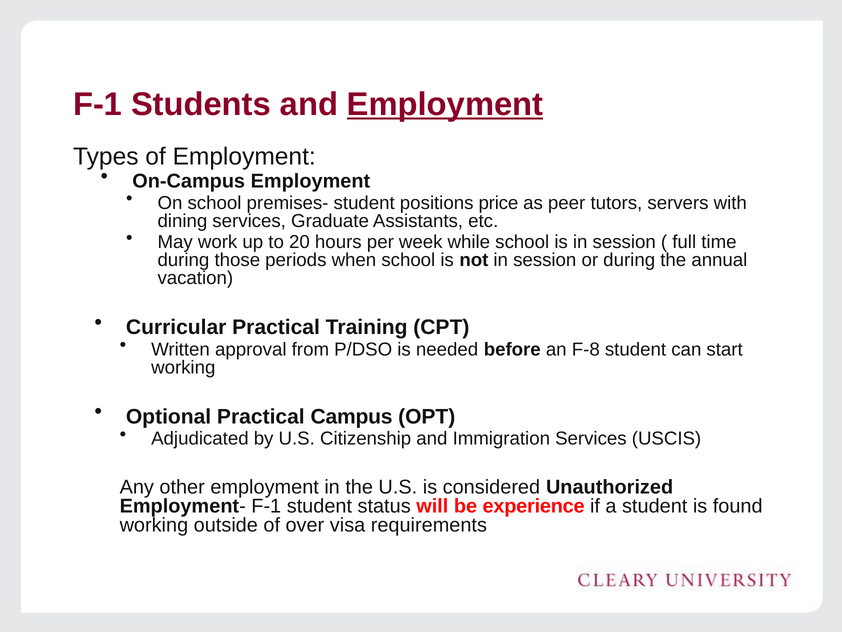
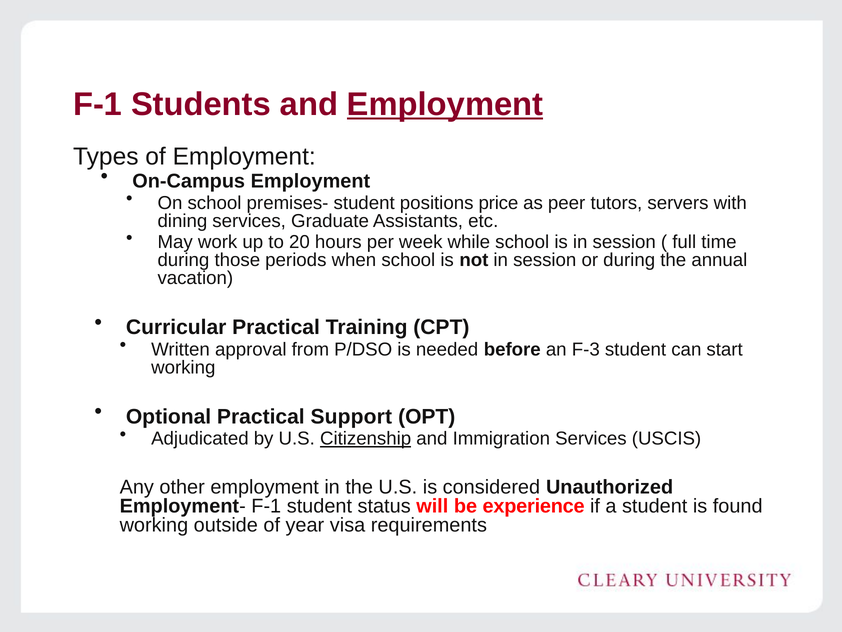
F-8: F-8 -> F-3
Campus: Campus -> Support
Citizenship underline: none -> present
over: over -> year
